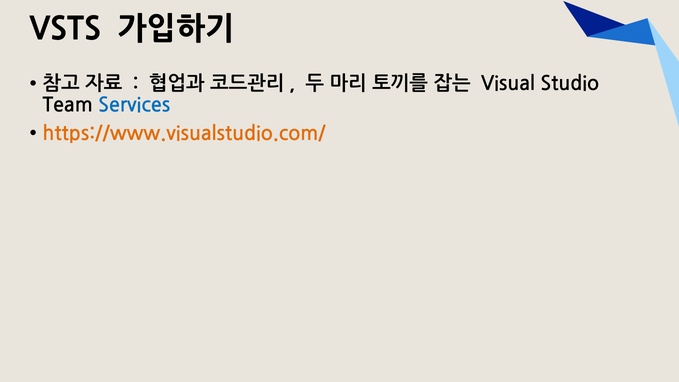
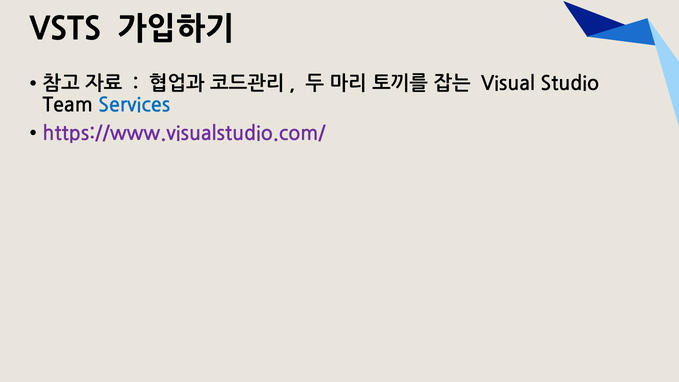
https://www.visualstudio.com/ colour: orange -> purple
